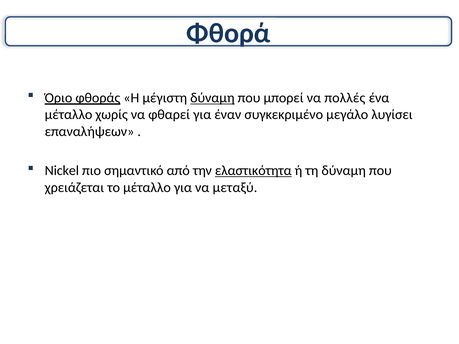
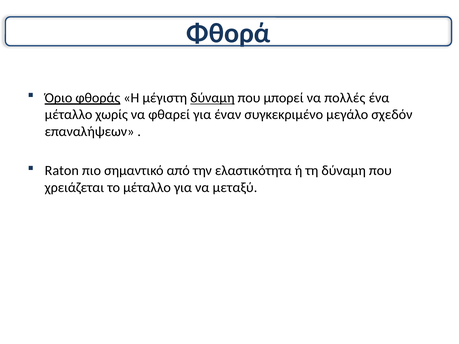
λυγίσει: λυγίσει -> σχεδόν
Nickel: Nickel -> Raton
ελαστικότητα underline: present -> none
